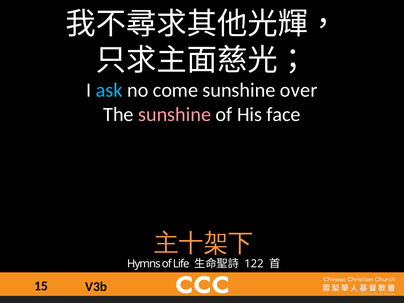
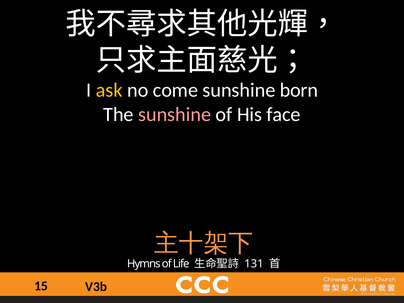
ask colour: light blue -> yellow
over: over -> born
122: 122 -> 131
